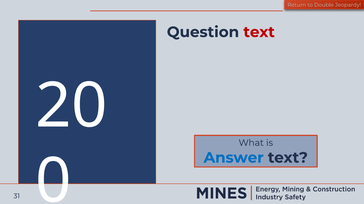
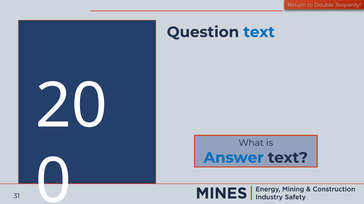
text at (259, 32) colour: red -> blue
